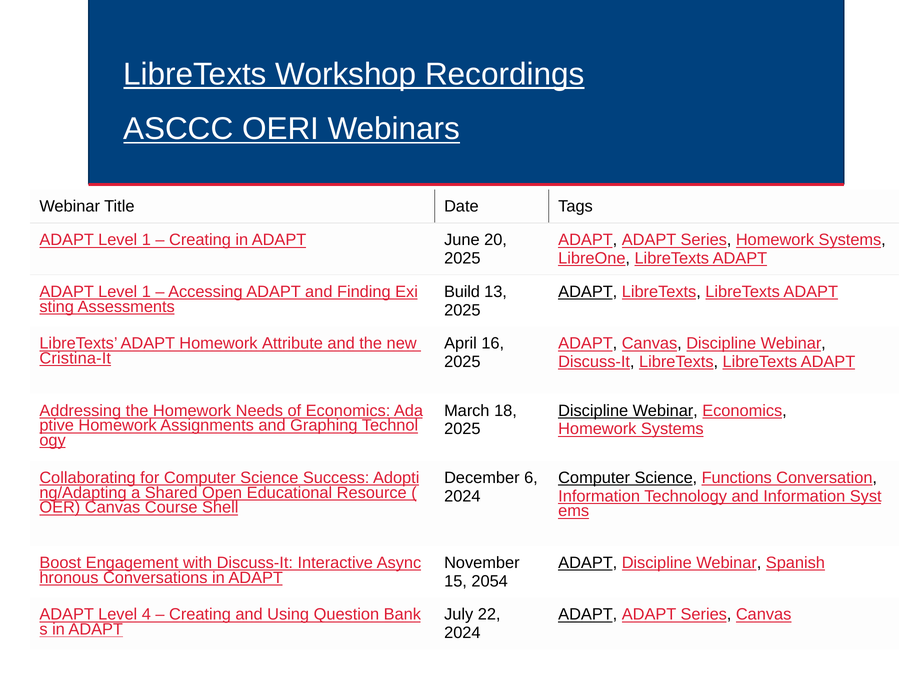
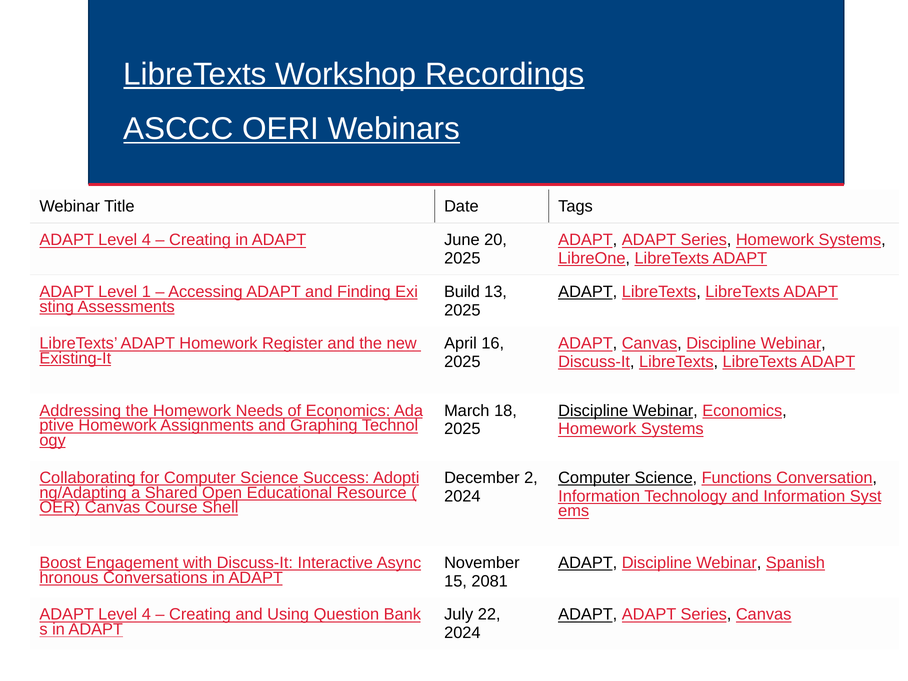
1 at (146, 240): 1 -> 4
Attribute: Attribute -> Register
Cristina-It: Cristina-It -> Existing-It
6: 6 -> 2
2054: 2054 -> 2081
